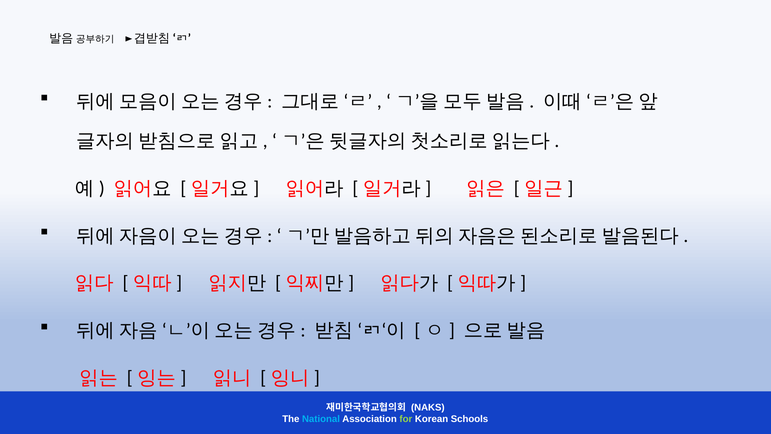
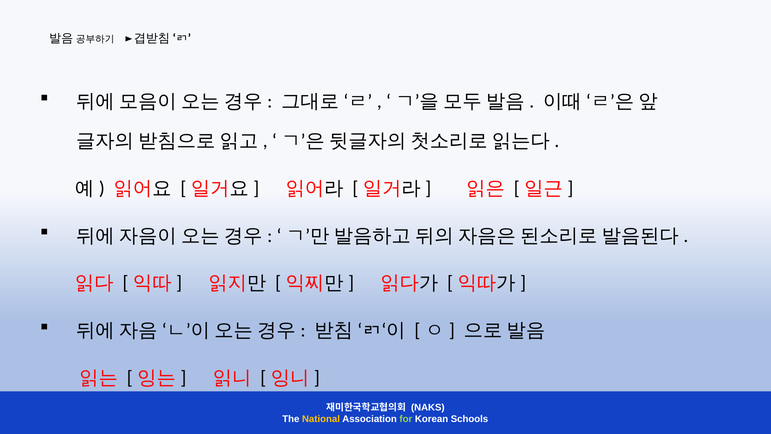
National colour: light blue -> yellow
